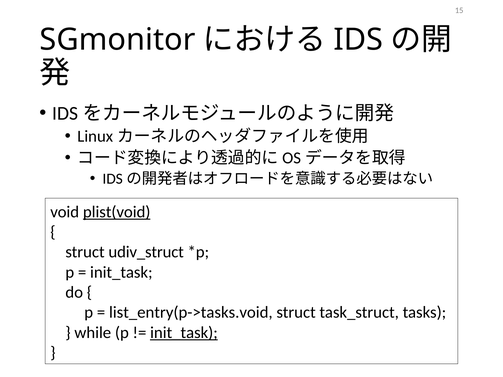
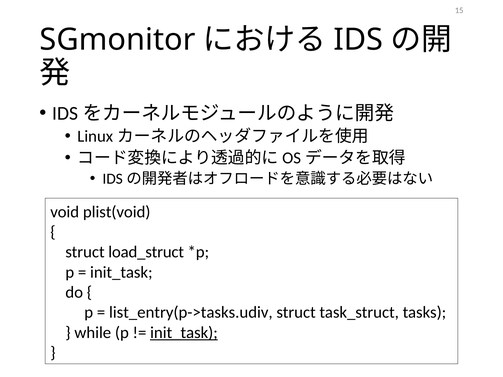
plist(void underline: present -> none
udiv_struct: udiv_struct -> load_struct
list_entry(p->tasks.void: list_entry(p->tasks.void -> list_entry(p->tasks.udiv
